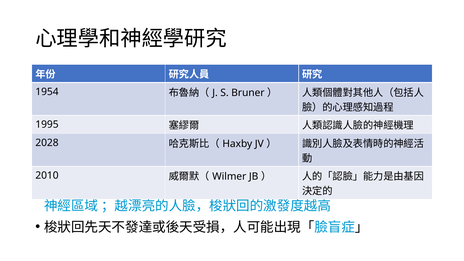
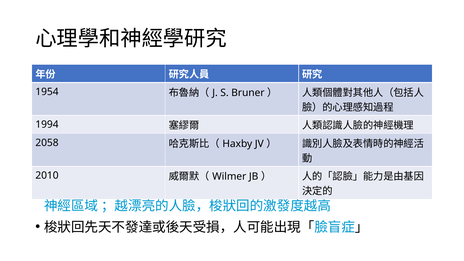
1995: 1995 -> 1994
2028: 2028 -> 2058
